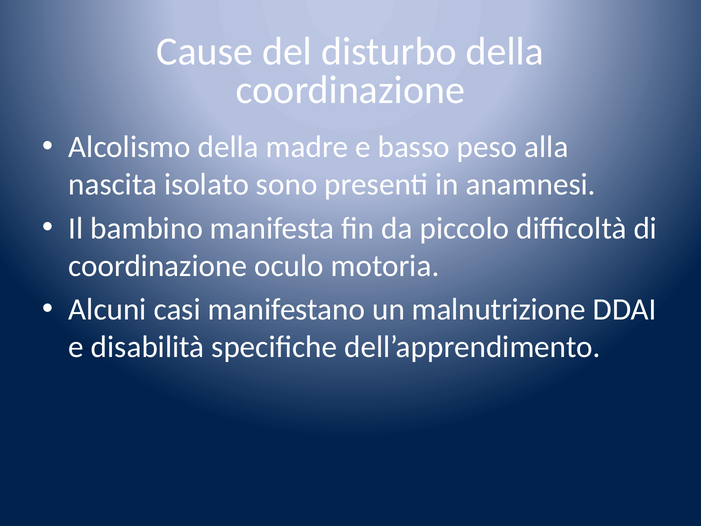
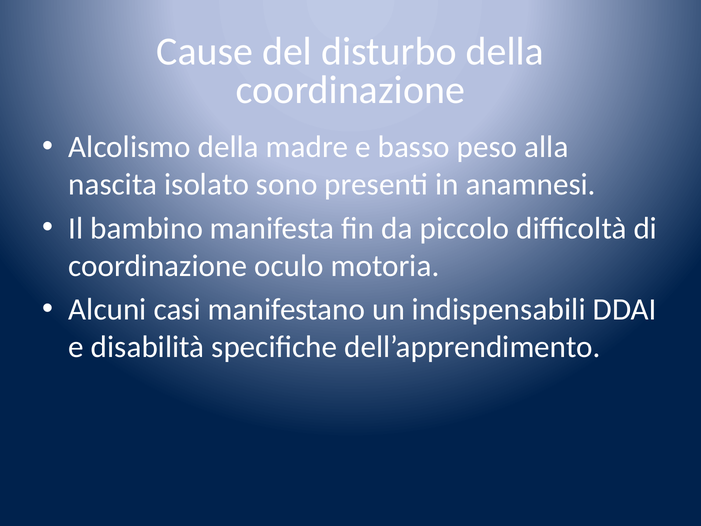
malnutrizione: malnutrizione -> indispensabili
